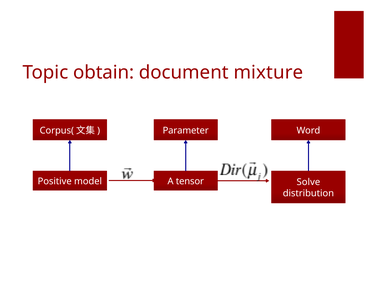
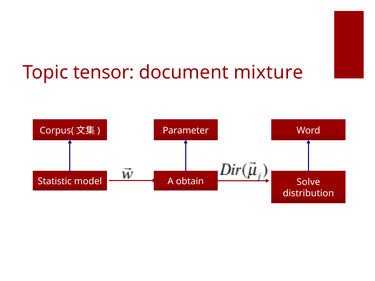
obtain: obtain -> tensor
Positive: Positive -> Statistic
tensor: tensor -> obtain
